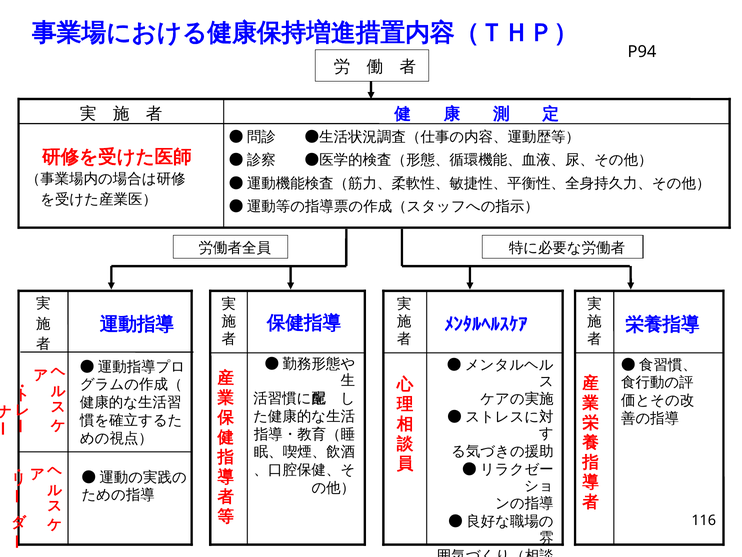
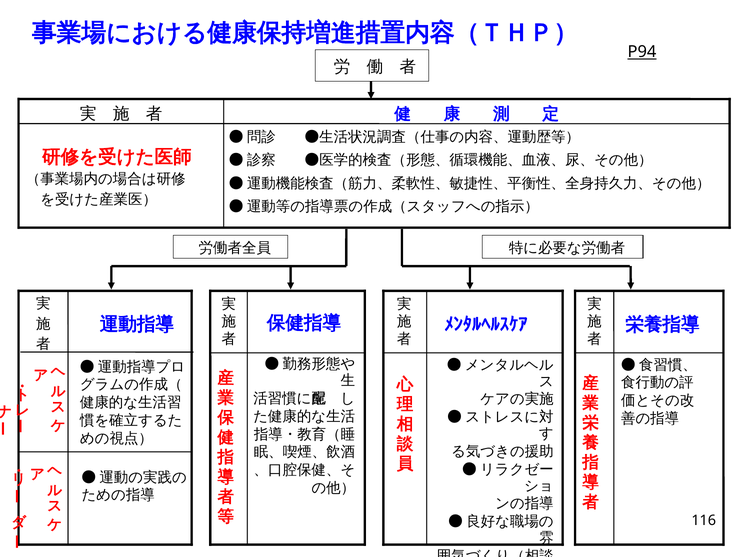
P94 underline: none -> present
